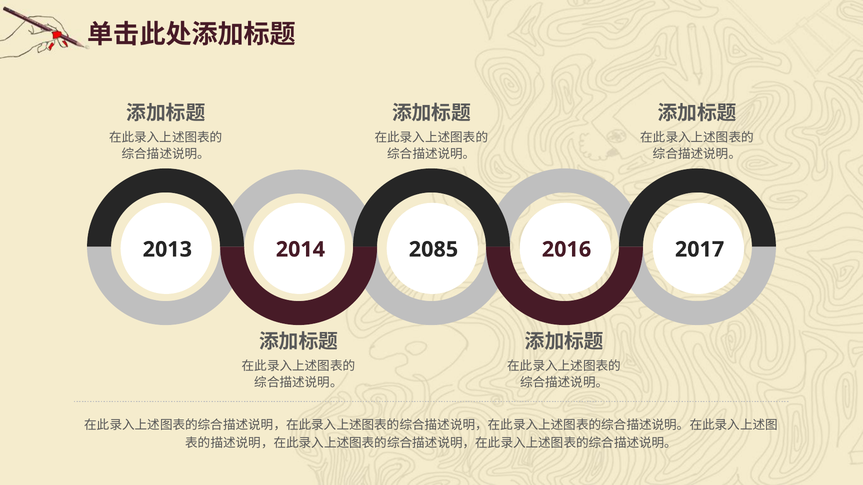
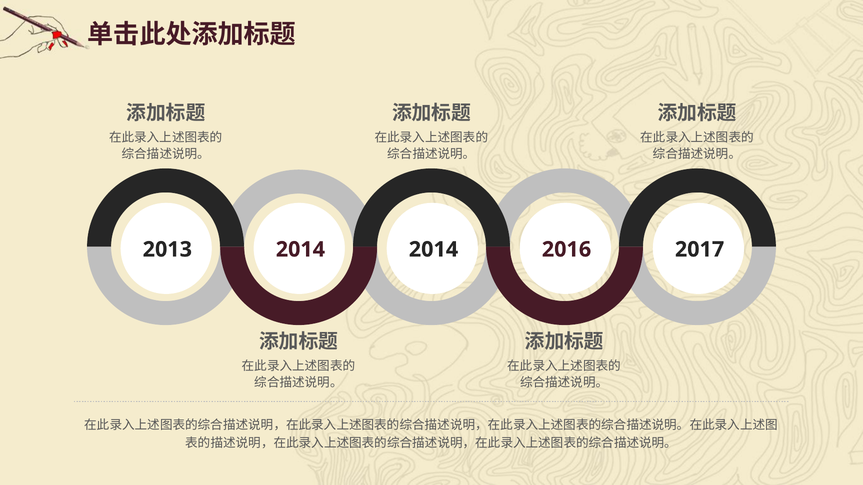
2085 at (433, 250): 2085 -> 2014
